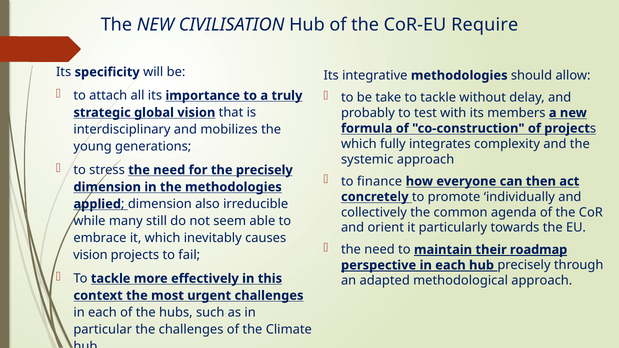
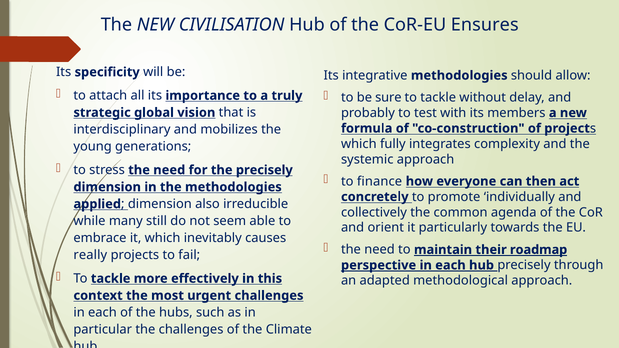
Require: Require -> Ensures
take: take -> sure
vision at (90, 255): vision -> really
